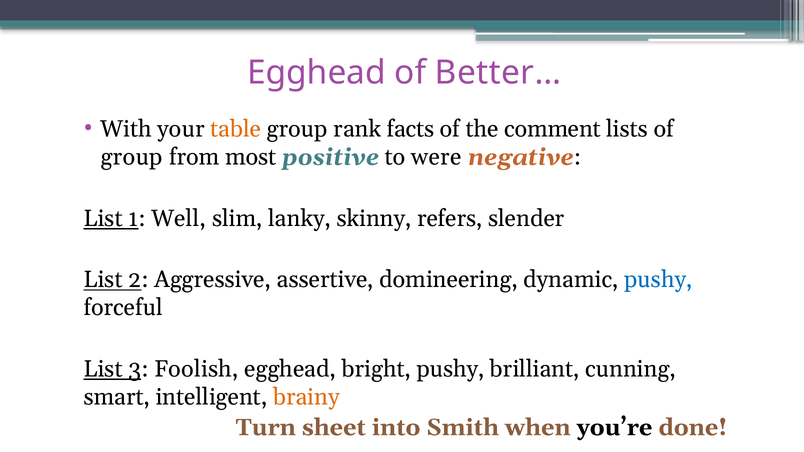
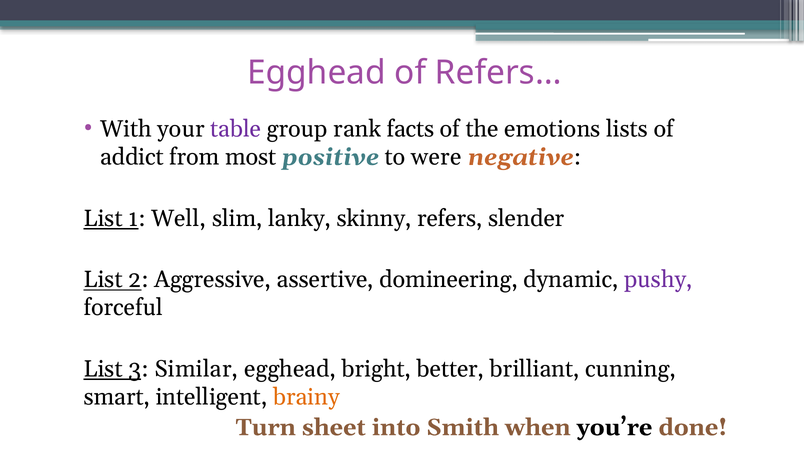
Better…: Better… -> Refers…
table colour: orange -> purple
comment: comment -> emotions
group at (132, 157): group -> addict
pushy at (658, 280) colour: blue -> purple
Foolish: Foolish -> Similar
bright pushy: pushy -> better
